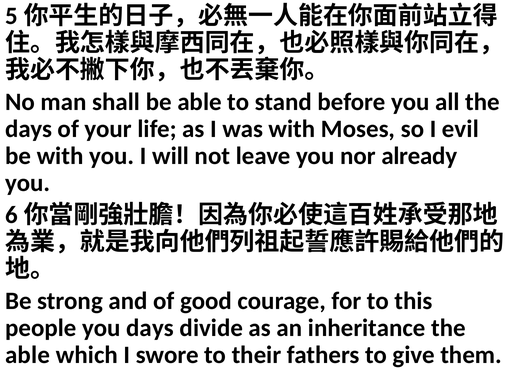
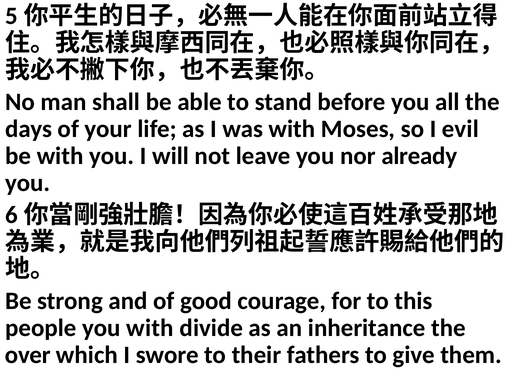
you days: days -> with
able at (28, 355): able -> over
